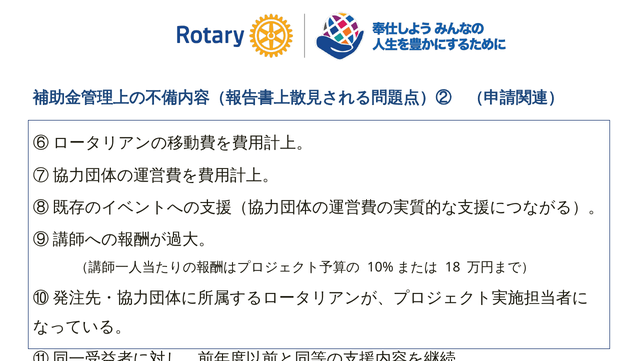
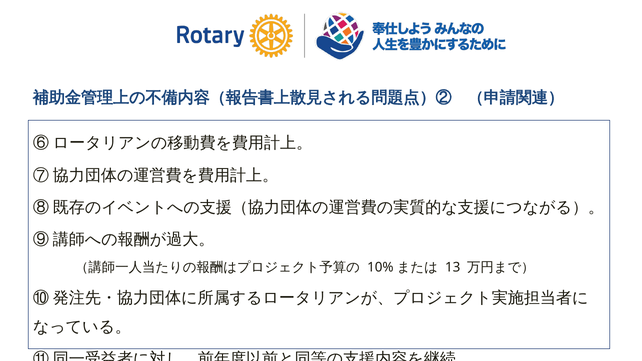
18: 18 -> 13
